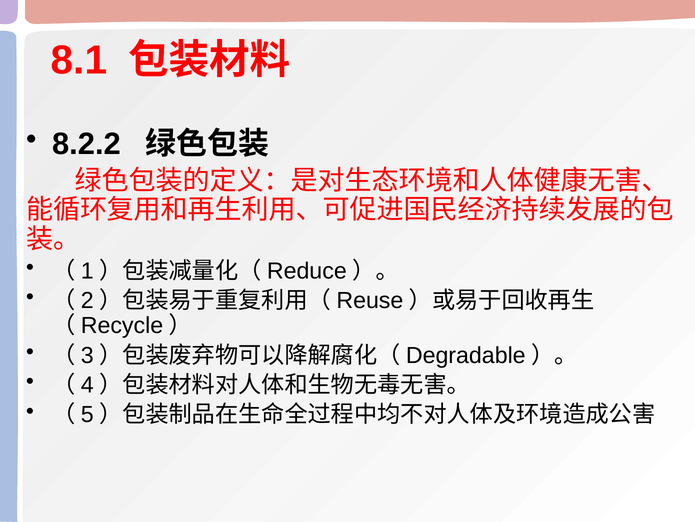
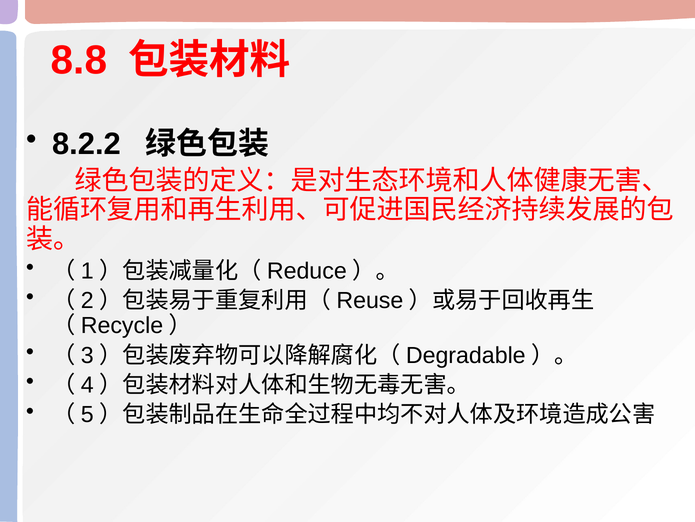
8.1: 8.1 -> 8.8
